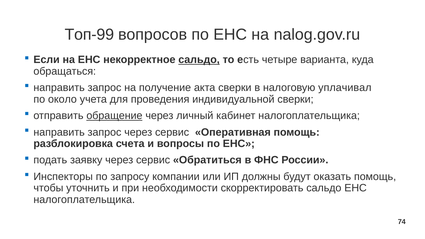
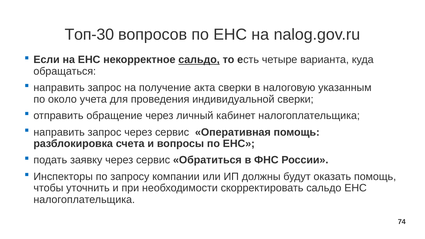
Топ-99: Топ-99 -> Топ-30
уплачивал: уплачивал -> указанным
обращение underline: present -> none
